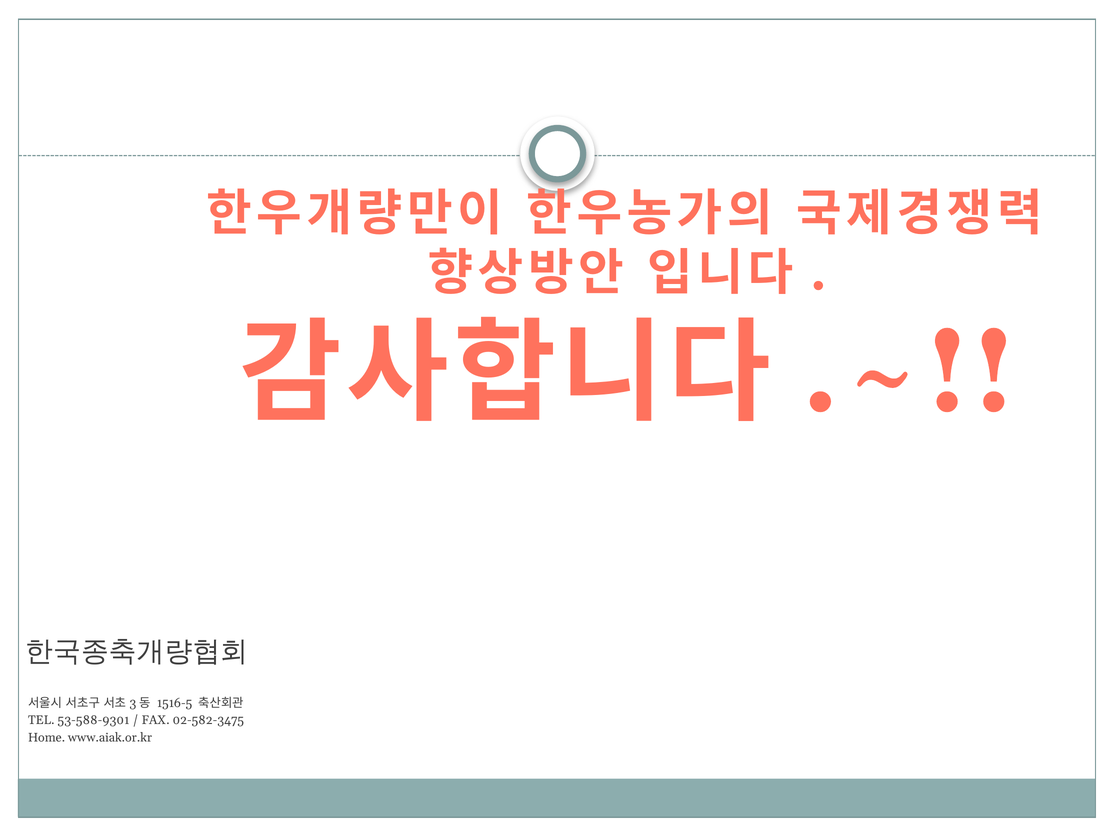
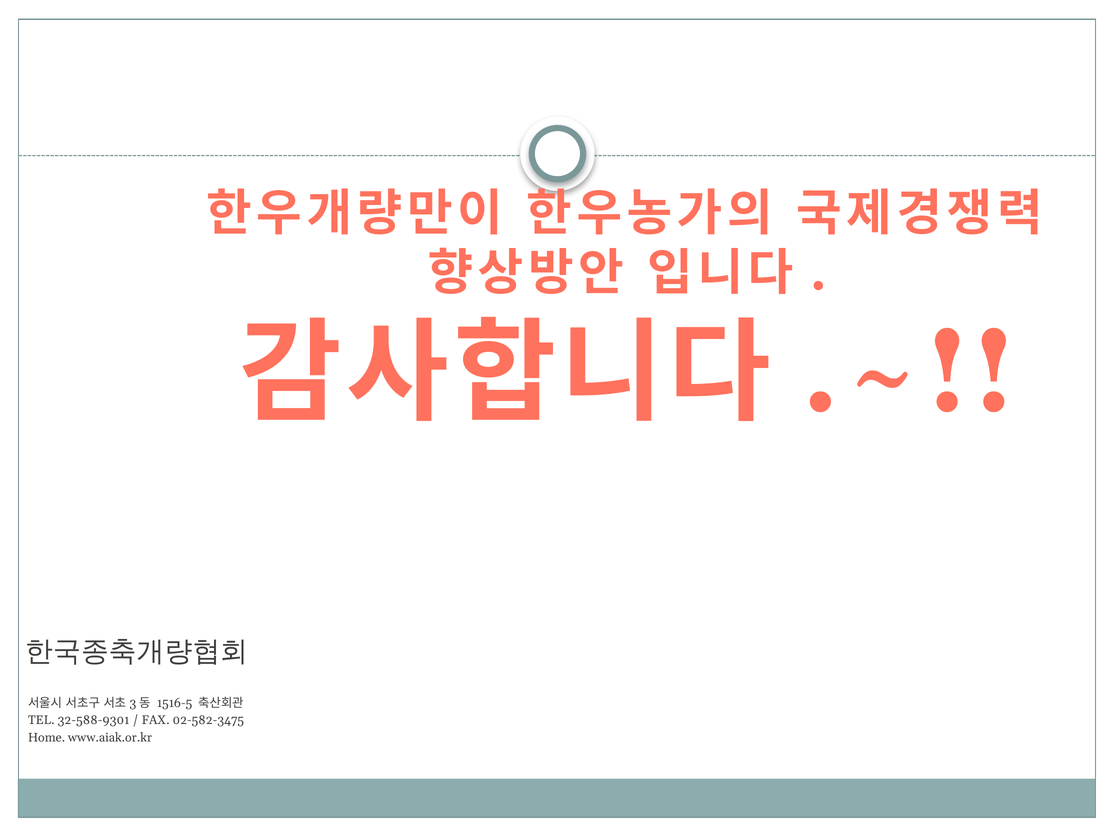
53-588-9301: 53-588-9301 -> 32-588-9301
